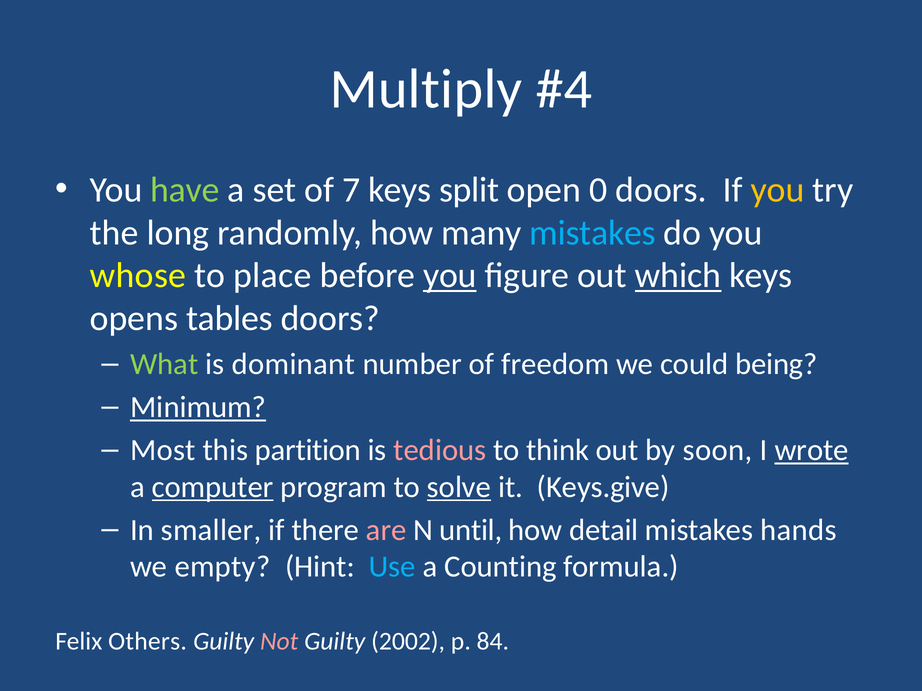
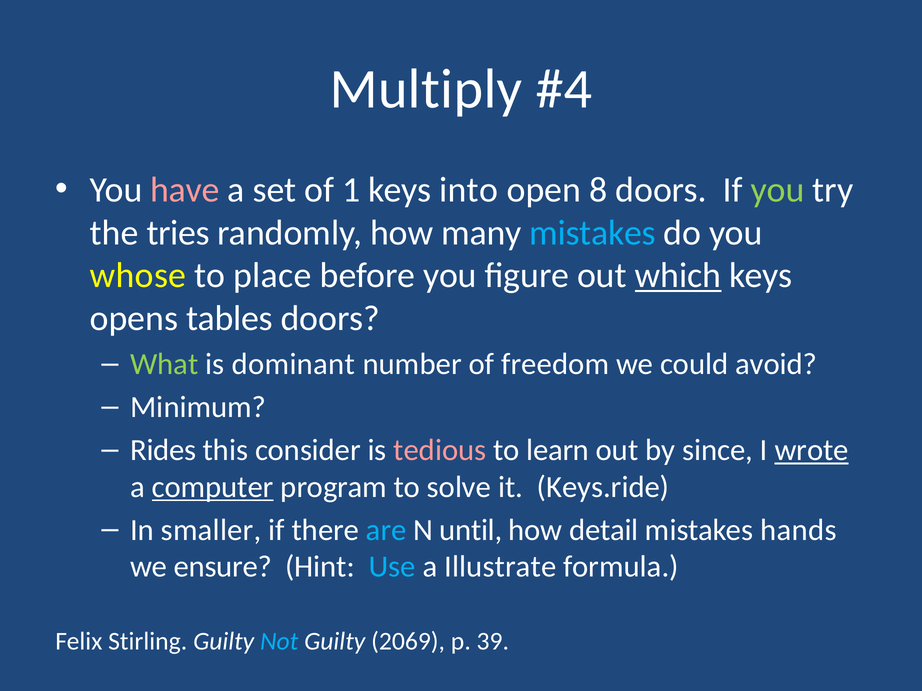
have colour: light green -> pink
7: 7 -> 1
split: split -> into
0: 0 -> 8
you at (778, 190) colour: yellow -> light green
long: long -> tries
you at (450, 276) underline: present -> none
being: being -> avoid
Minimum underline: present -> none
Most: Most -> Rides
partition: partition -> consider
think: think -> learn
soon: soon -> since
solve underline: present -> none
Keys.give: Keys.give -> Keys.ride
are colour: pink -> light blue
empty: empty -> ensure
Counting: Counting -> Illustrate
Others: Others -> Stirling
Not colour: pink -> light blue
2002: 2002 -> 2069
84: 84 -> 39
